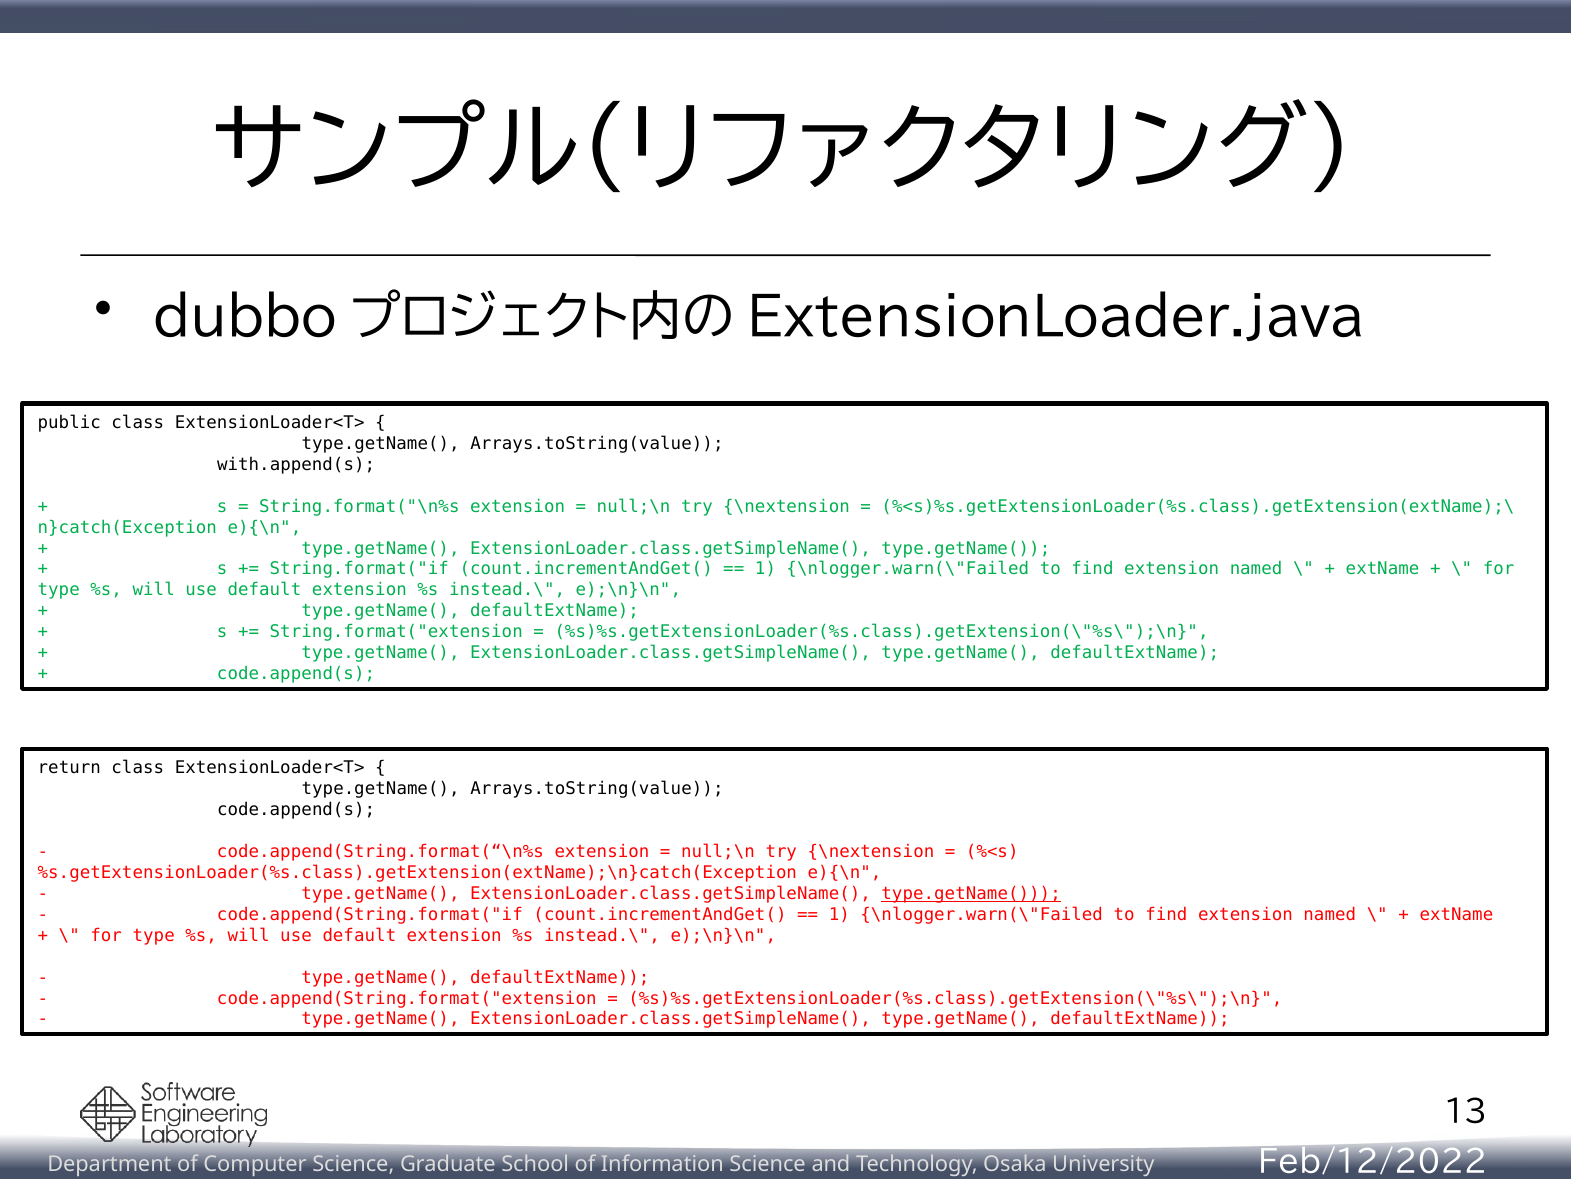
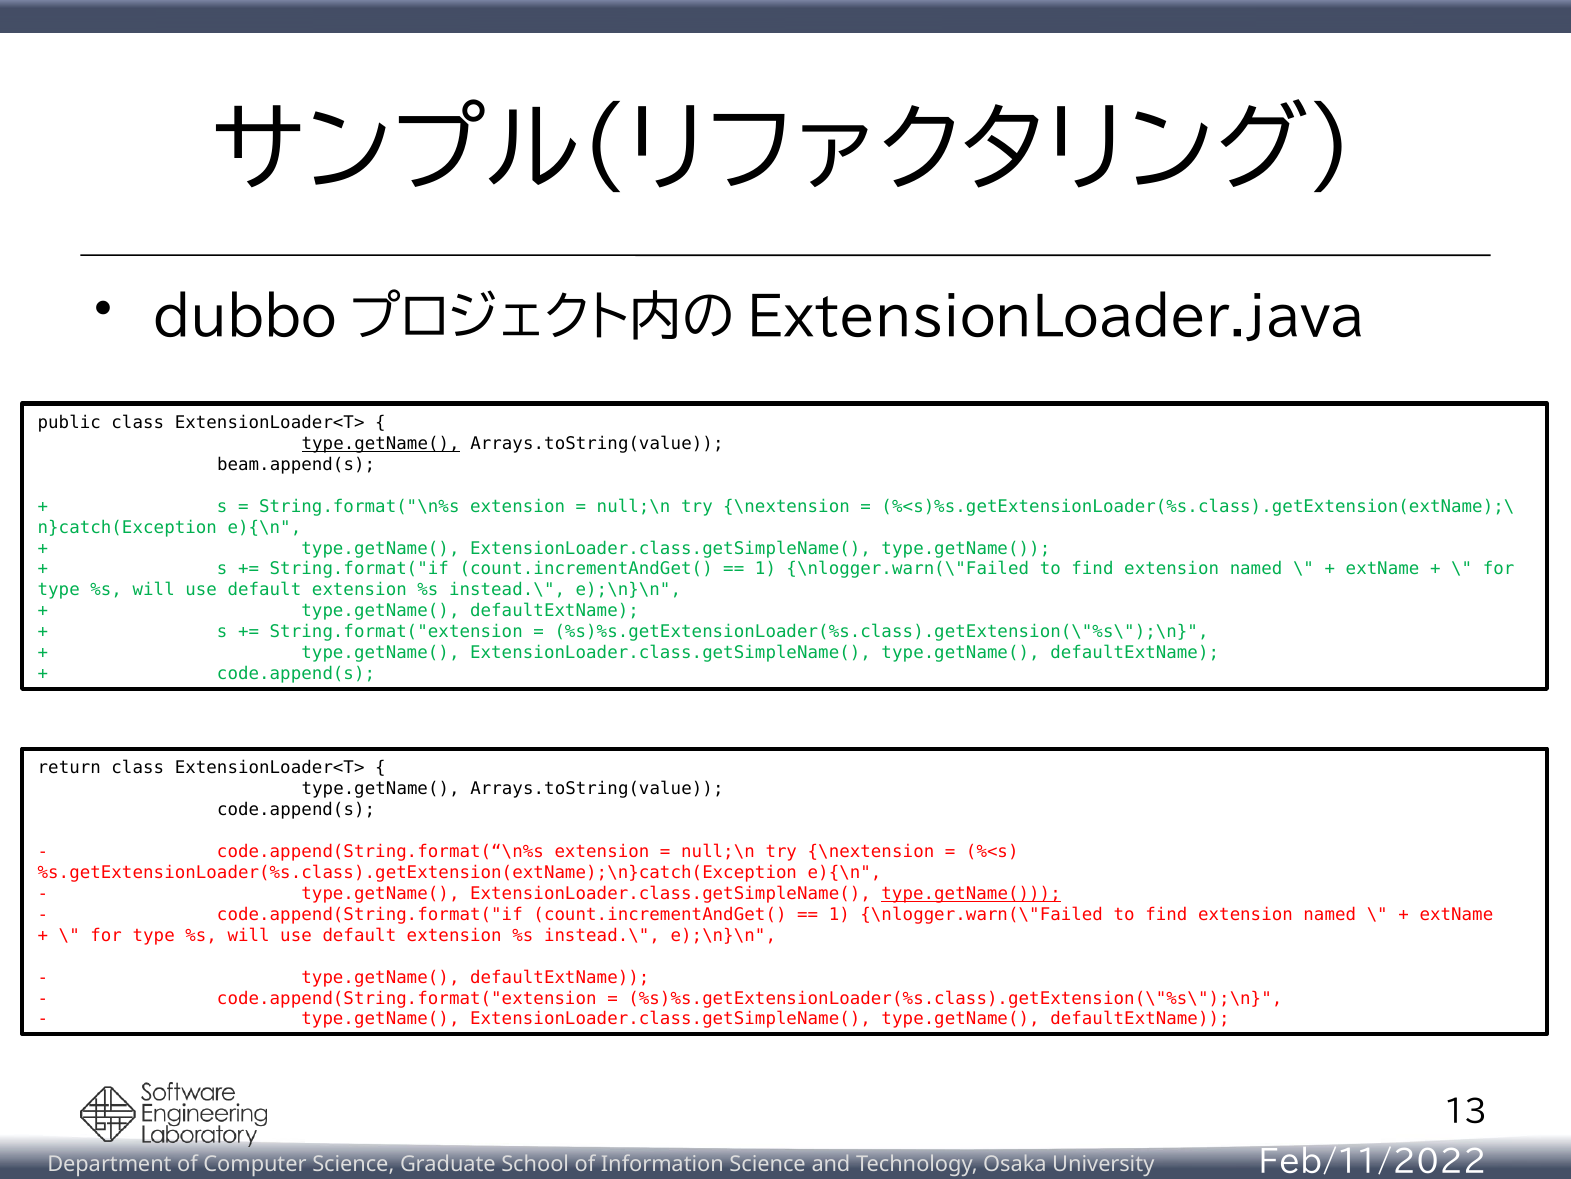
type.getName( at (381, 443) underline: none -> present
with.append(s: with.append(s -> beam.append(s
Feb/12/2022: Feb/12/2022 -> Feb/11/2022
